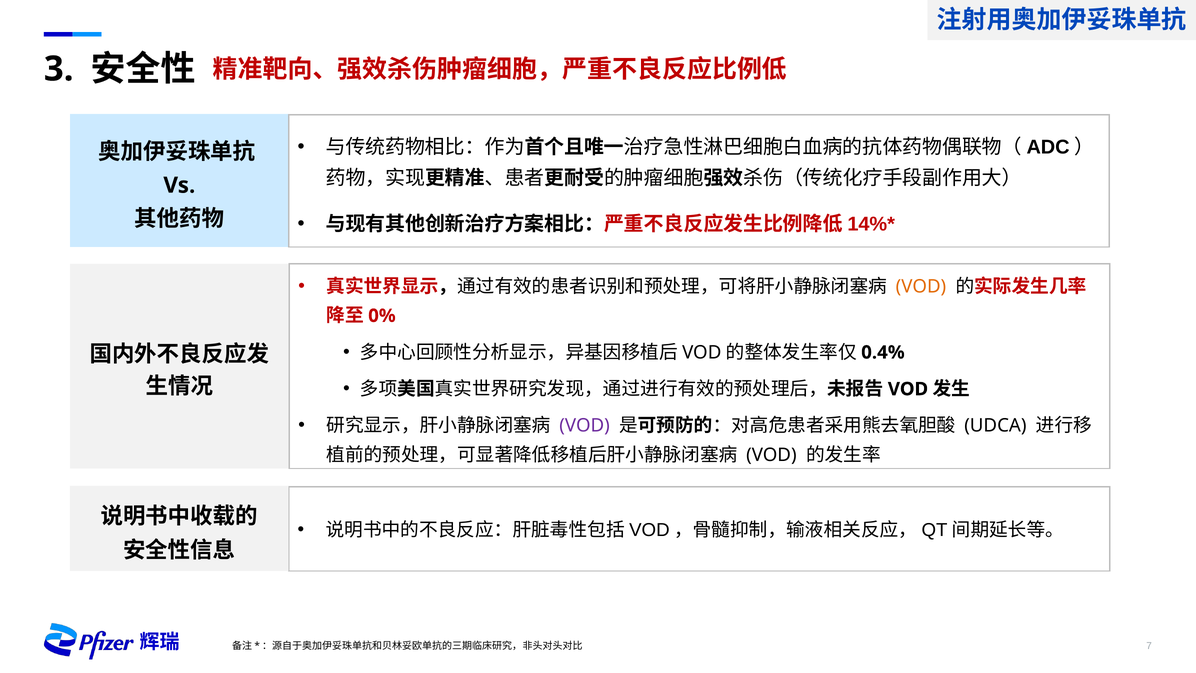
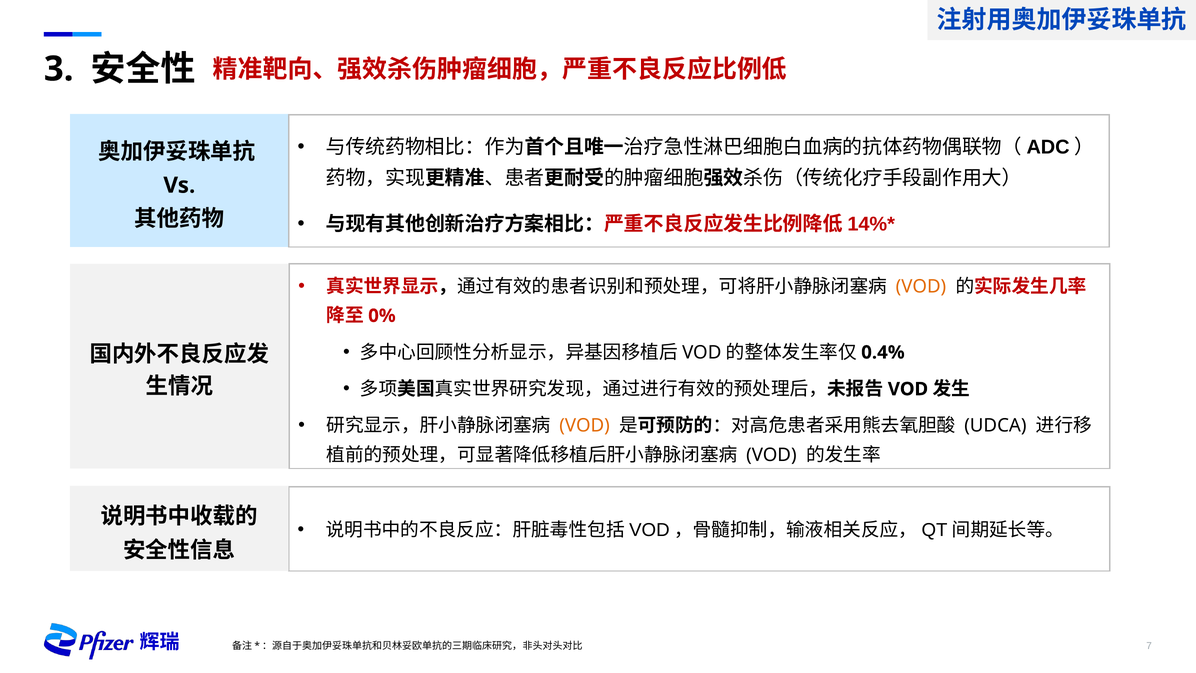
VOD at (585, 426) colour: purple -> orange
